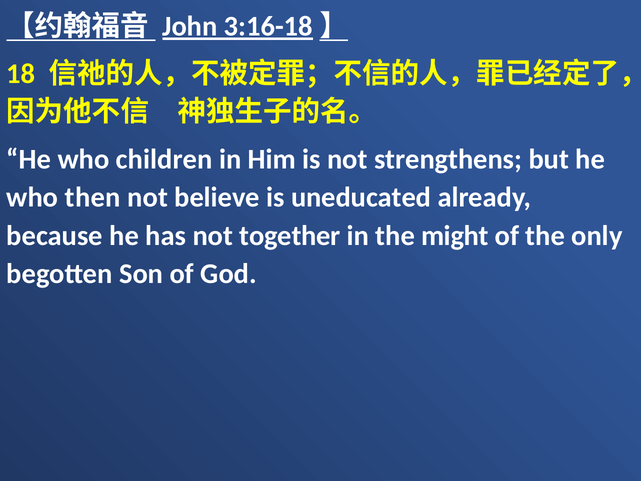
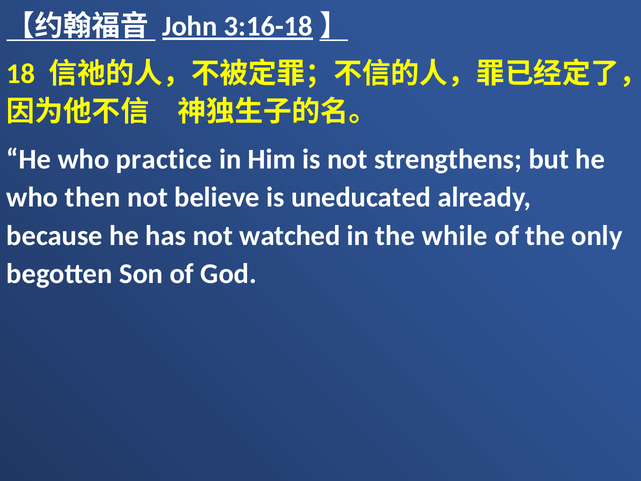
children: children -> practice
together: together -> watched
might: might -> while
